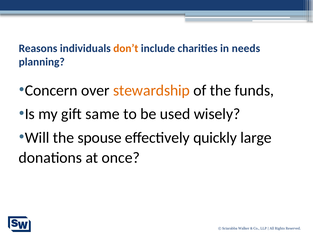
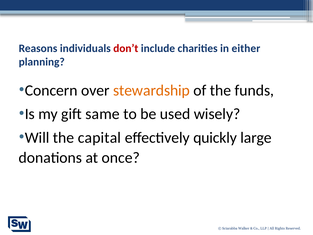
don’t colour: orange -> red
needs: needs -> either
spouse: spouse -> capital
